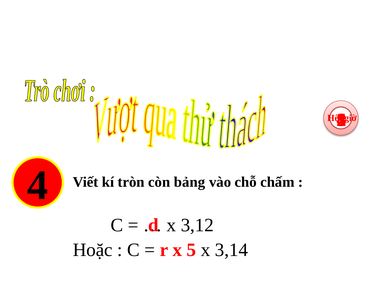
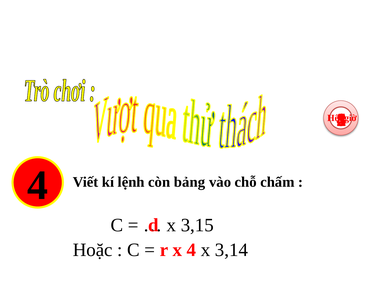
tròn: tròn -> lệnh
3,12: 3,12 -> 3,15
x 5: 5 -> 4
